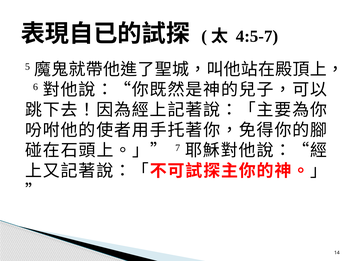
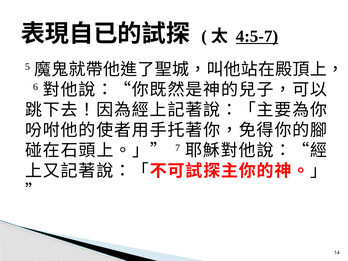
4:5-7 underline: none -> present
